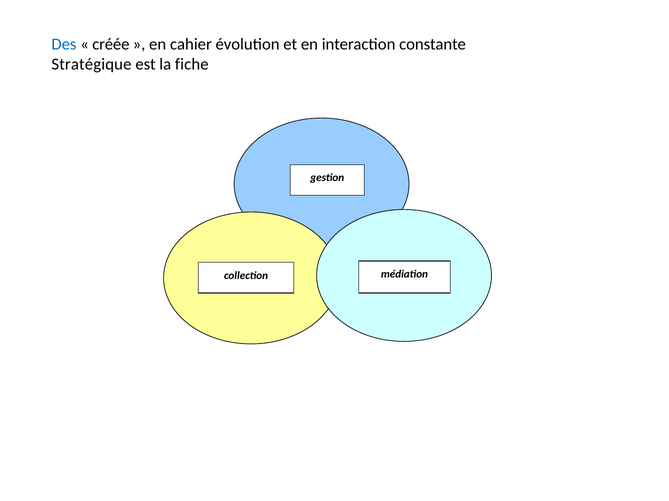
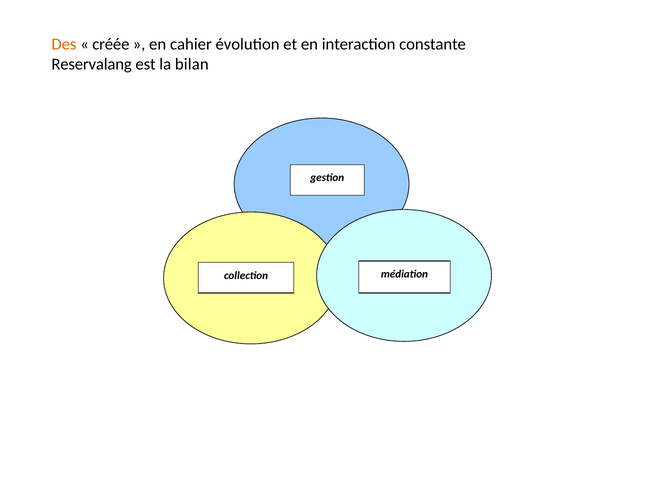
Des colour: blue -> orange
Stratégique: Stratégique -> Reservalang
fiche: fiche -> bilan
